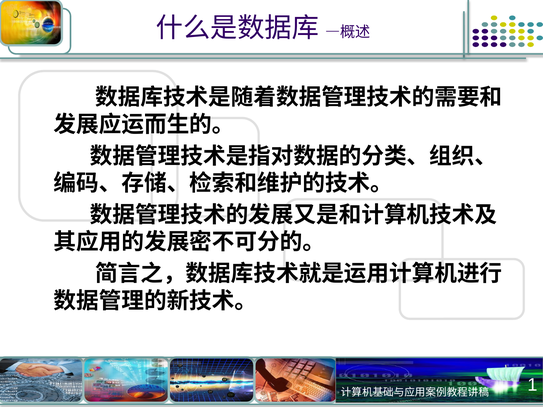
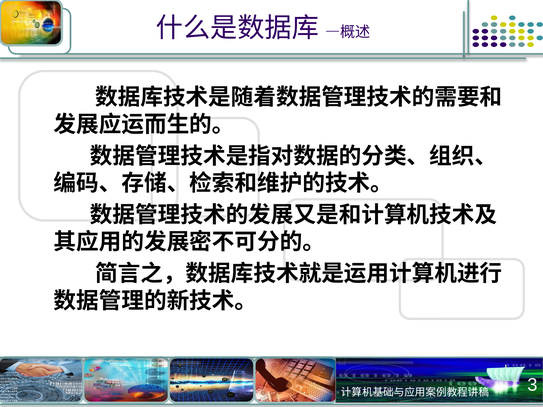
1: 1 -> 3
